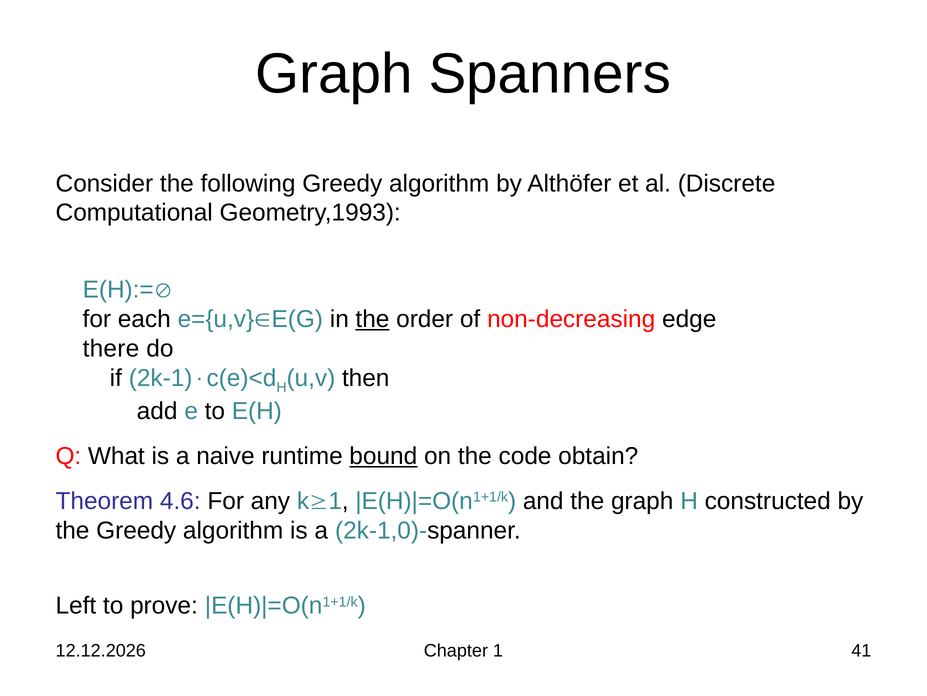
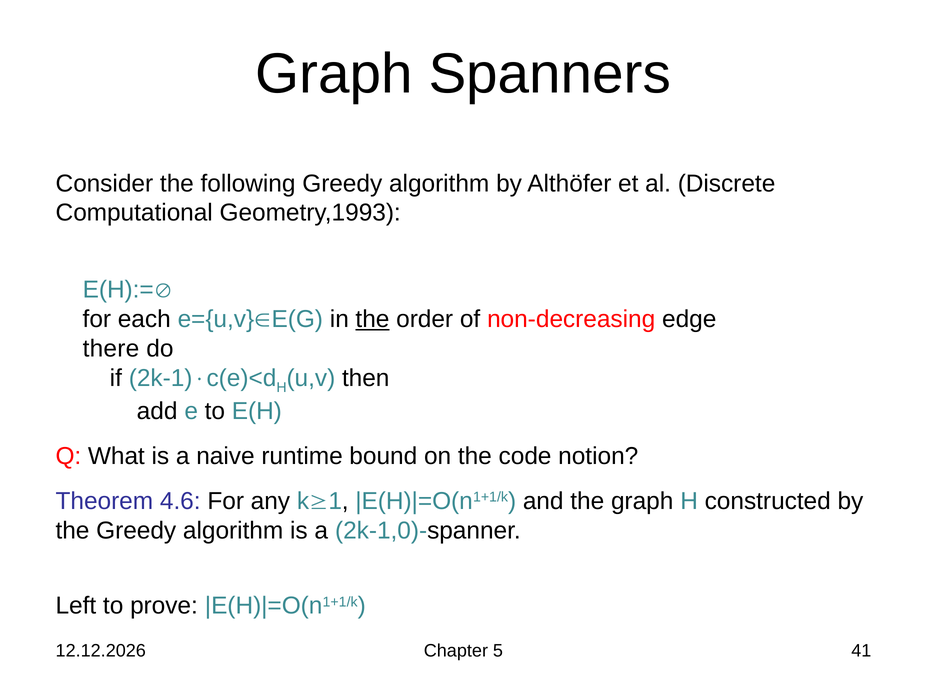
bound underline: present -> none
obtain: obtain -> notion
1: 1 -> 5
